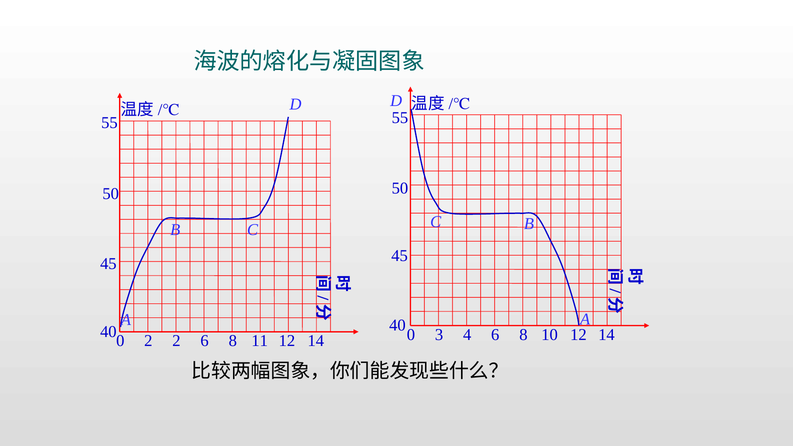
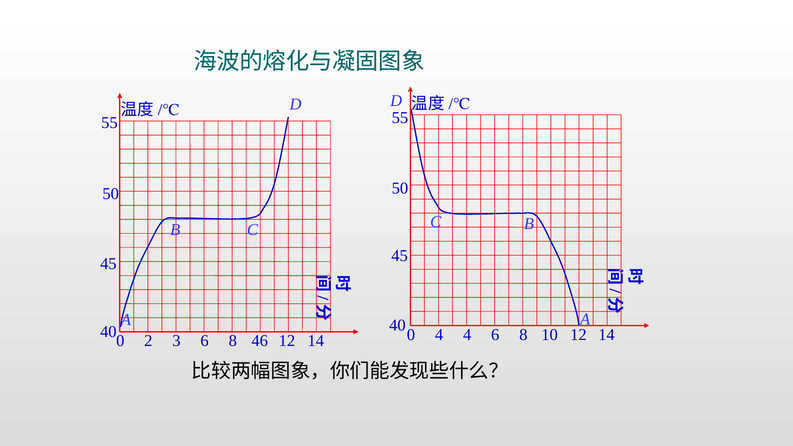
0 3: 3 -> 4
2 2: 2 -> 3
11: 11 -> 46
